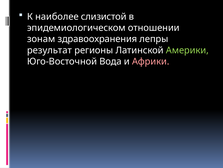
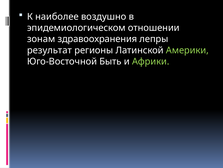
слизистой: слизистой -> воздушно
Вода: Вода -> Быть
Африки colour: pink -> light green
